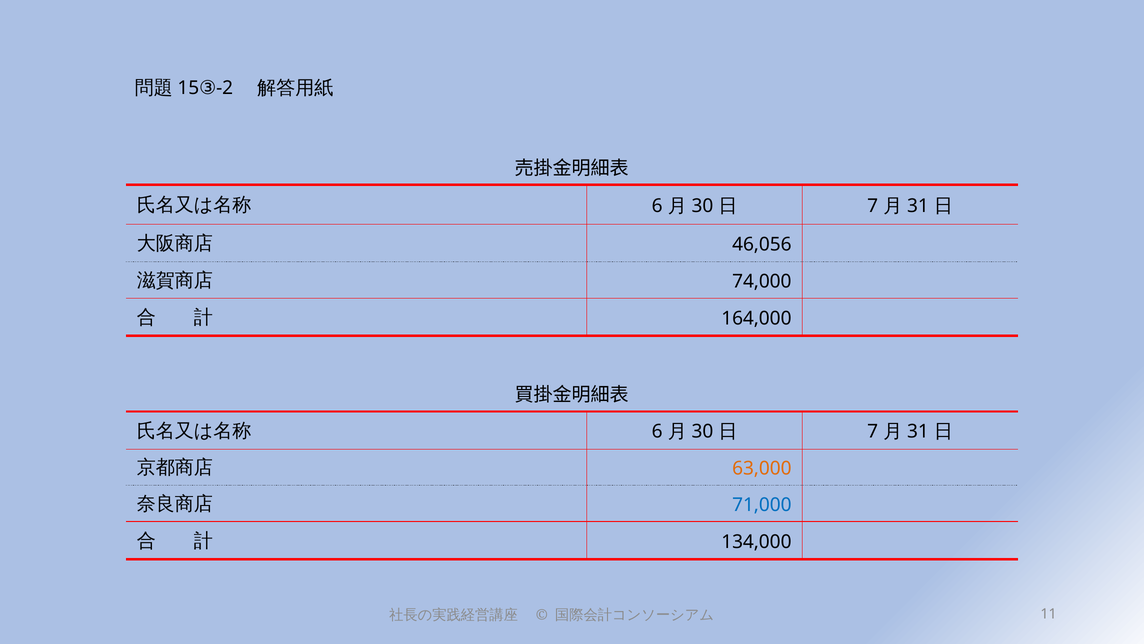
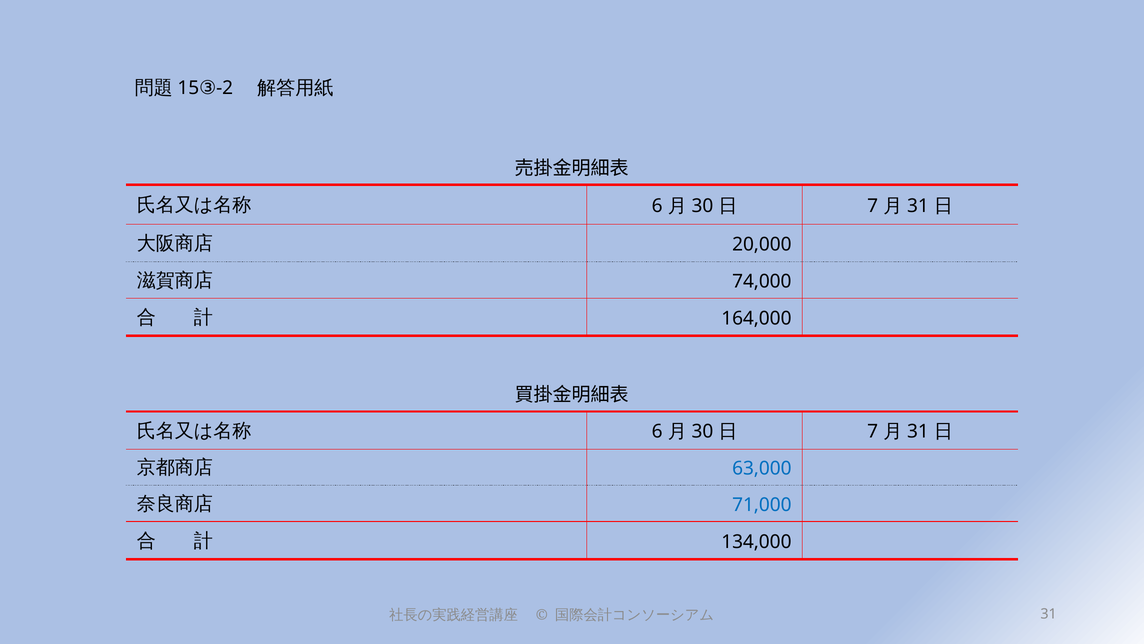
46,056: 46,056 -> 20,000
63,000 colour: orange -> blue
11: 11 -> 31
